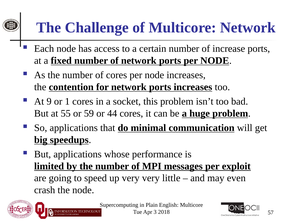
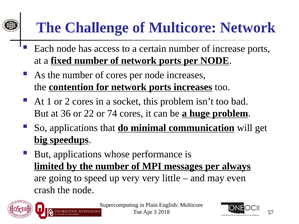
9: 9 -> 1
1: 1 -> 2
55: 55 -> 36
59: 59 -> 22
44: 44 -> 74
exploit: exploit -> always
